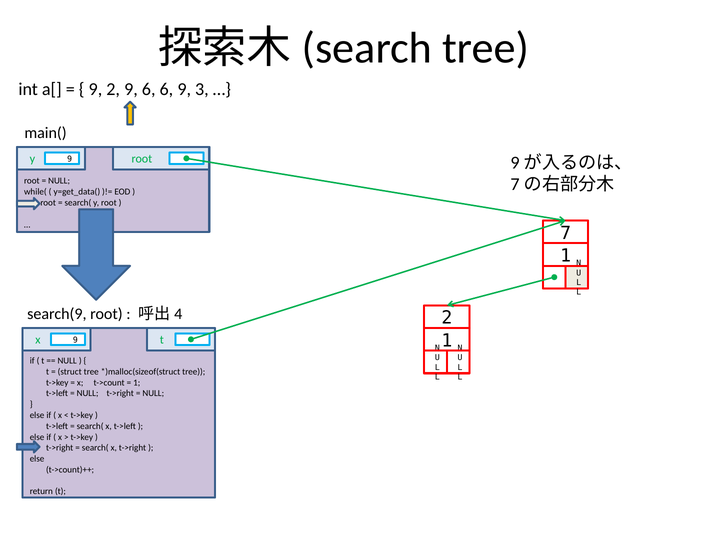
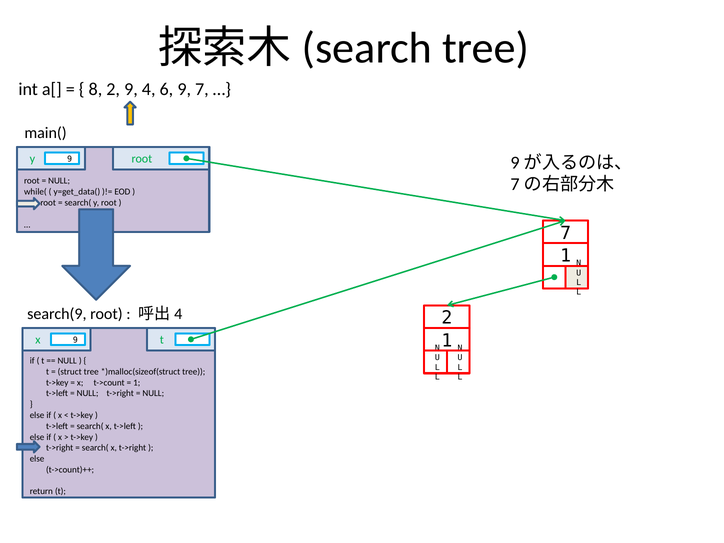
9 at (95, 89): 9 -> 8
9 6: 6 -> 4
9 3: 3 -> 7
